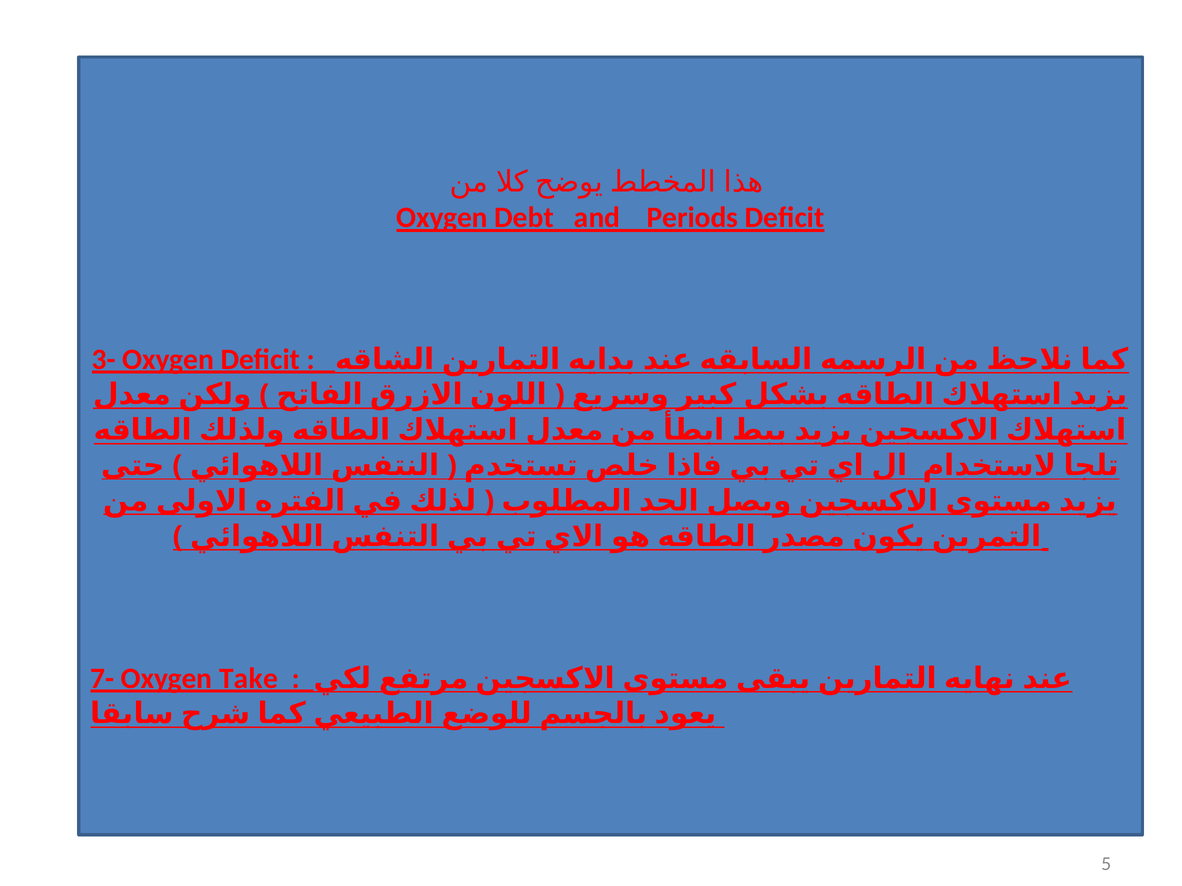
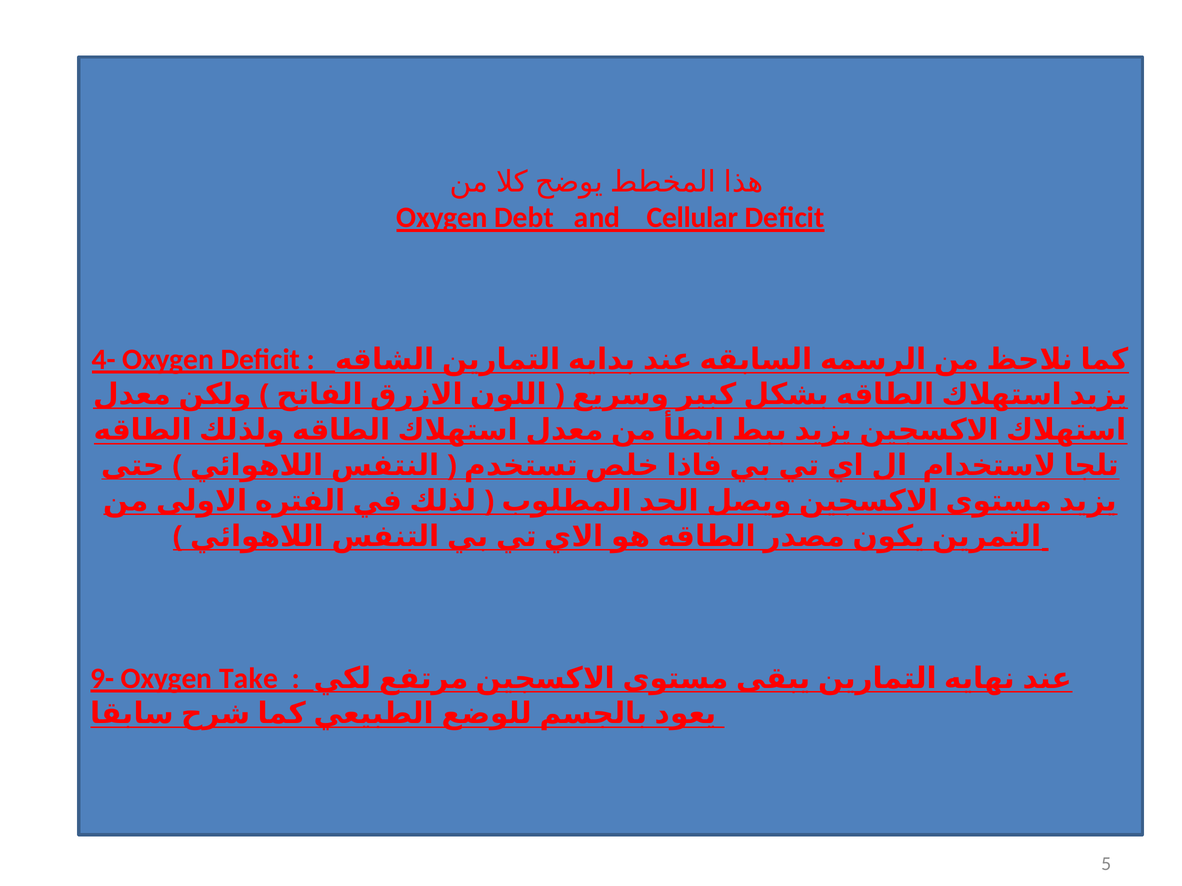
Periods: Periods -> Cellular
3-: 3- -> 4-
7-: 7- -> 9-
